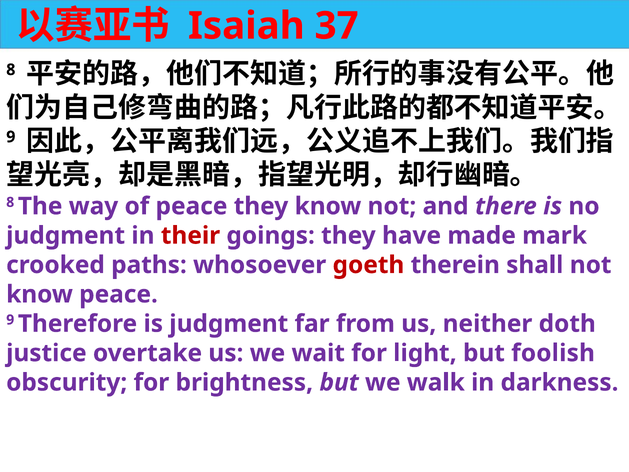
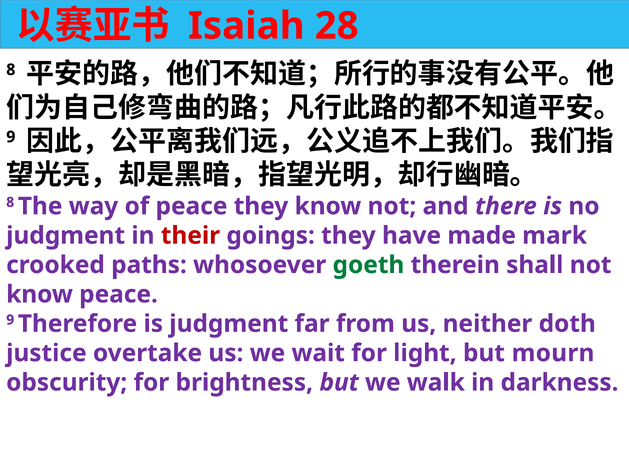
37: 37 -> 28
goeth colour: red -> green
foolish: foolish -> mourn
